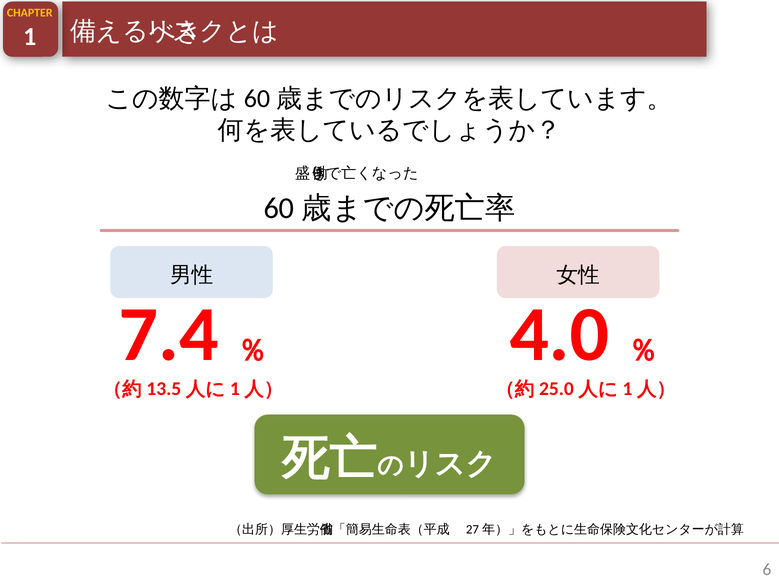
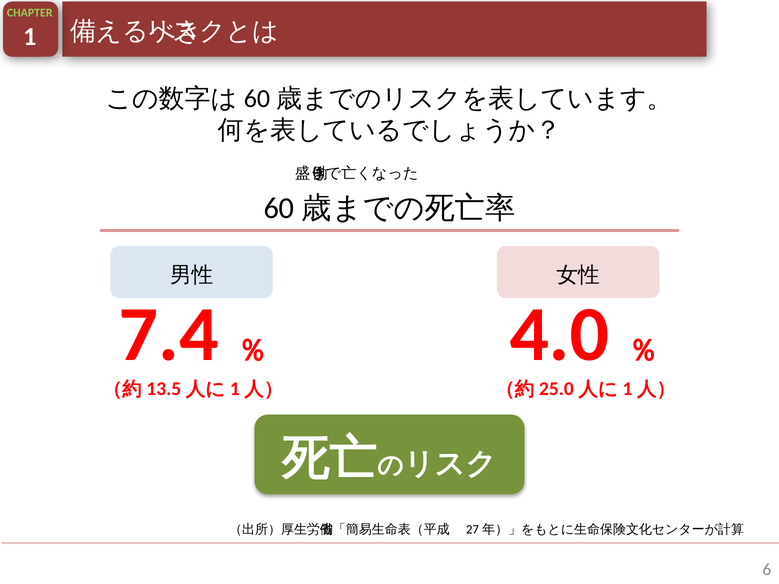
CHAPTER colour: yellow -> light green
